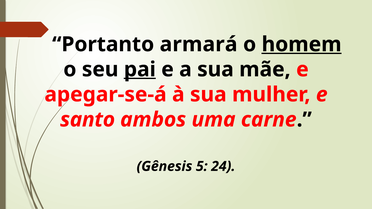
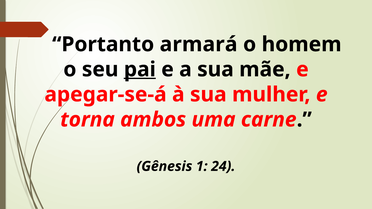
homem underline: present -> none
santo: santo -> torna
5: 5 -> 1
